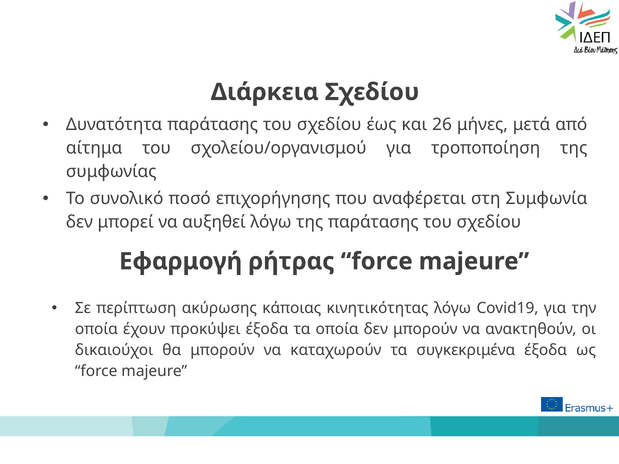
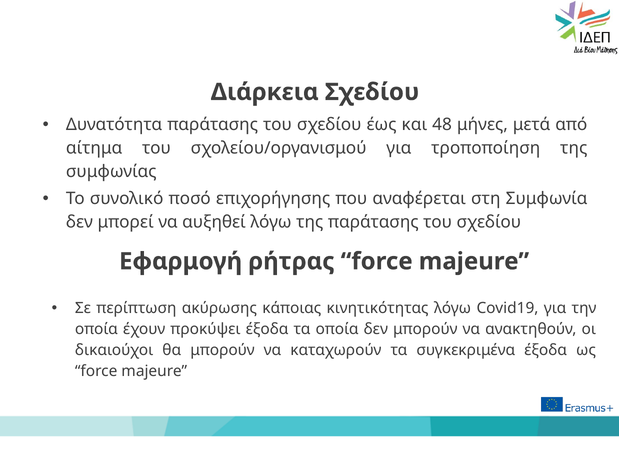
26: 26 -> 48
